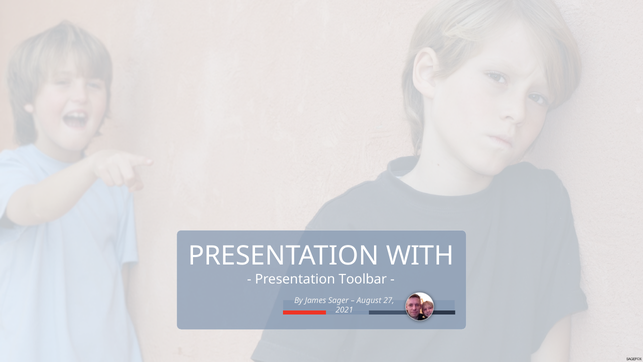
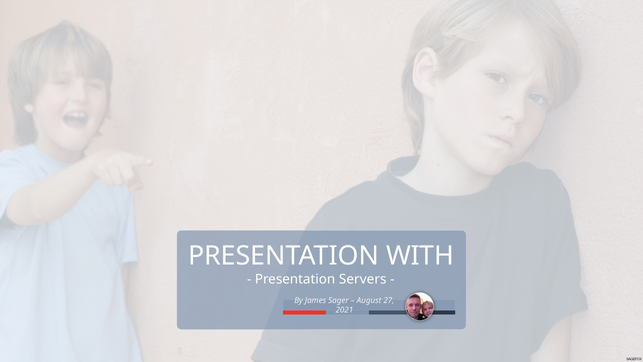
Toolbar: Toolbar -> Servers
